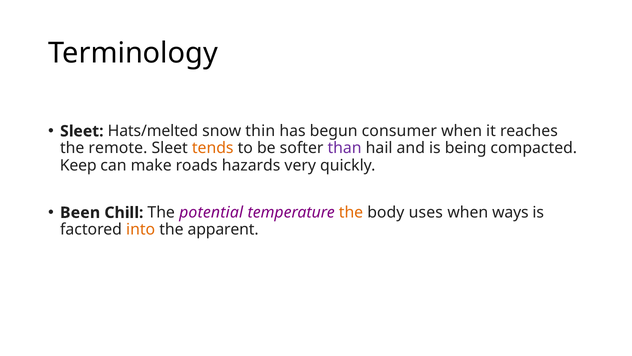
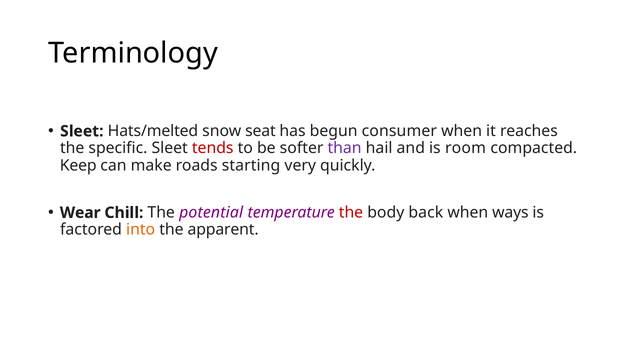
thin: thin -> seat
remote: remote -> specific
tends colour: orange -> red
being: being -> room
hazards: hazards -> starting
Been: Been -> Wear
the at (351, 212) colour: orange -> red
uses: uses -> back
